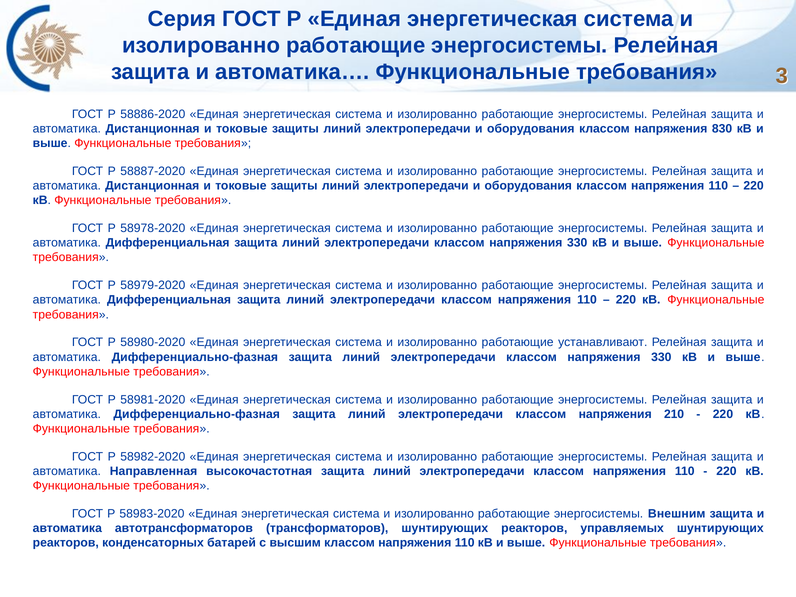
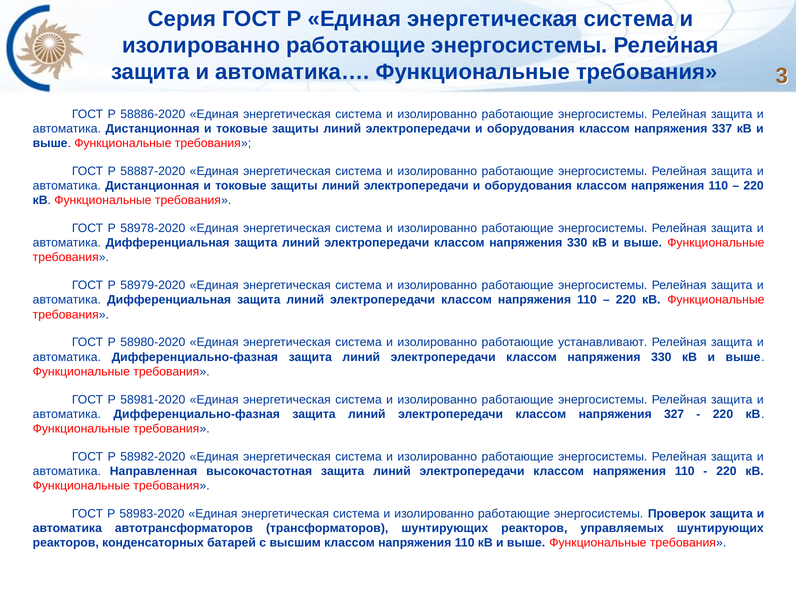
830: 830 -> 337
210: 210 -> 327
Внешним: Внешним -> Проверок
